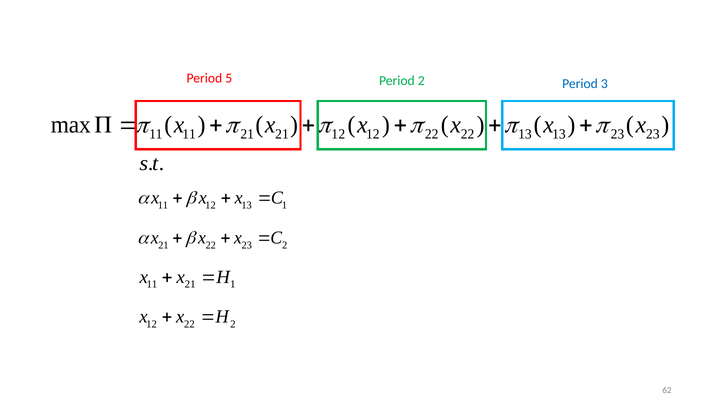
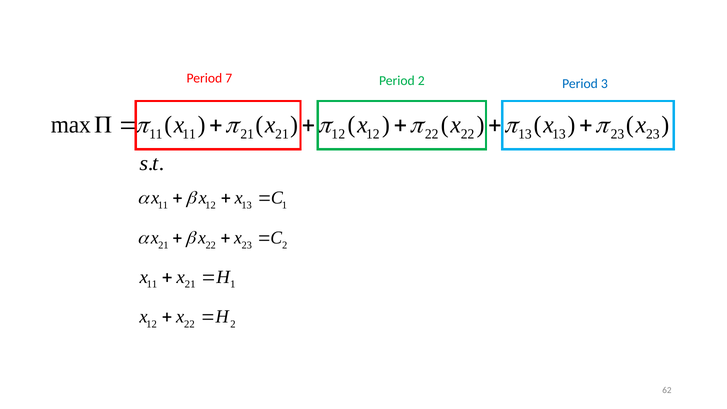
5: 5 -> 7
